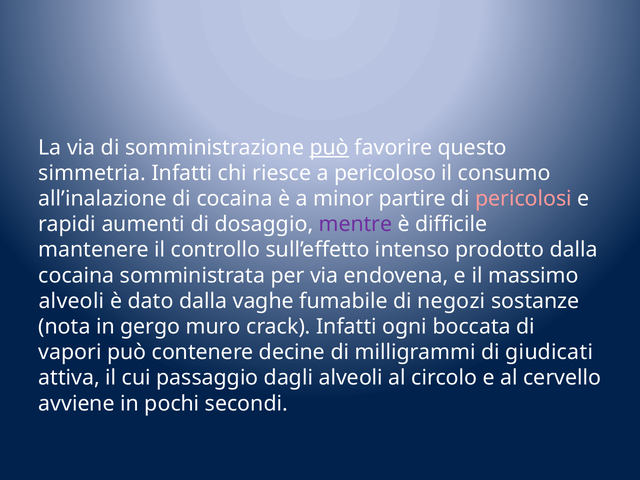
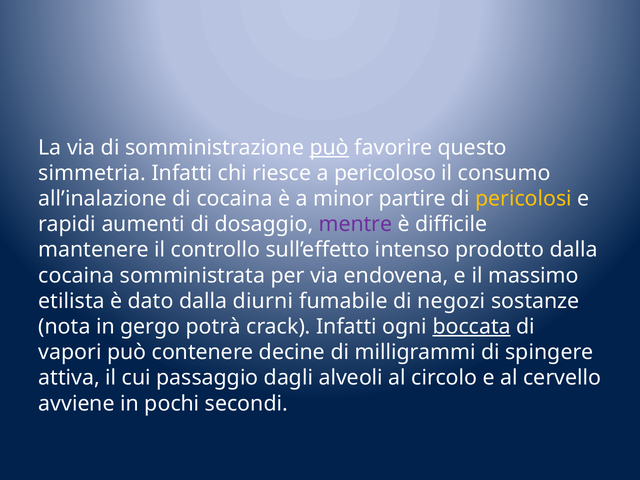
pericolosi colour: pink -> yellow
alveoli at (71, 301): alveoli -> etilista
vaghe: vaghe -> diurni
muro: muro -> potrà
boccata underline: none -> present
giudicati: giudicati -> spingere
